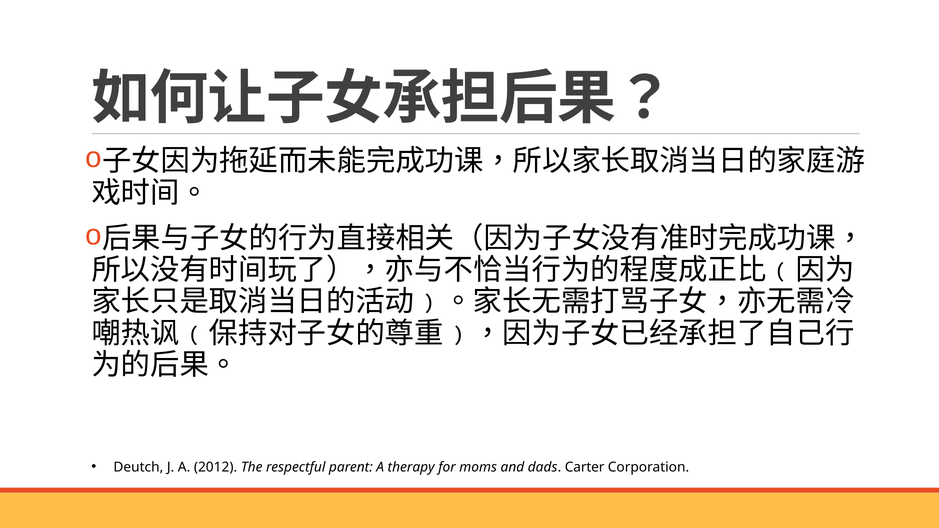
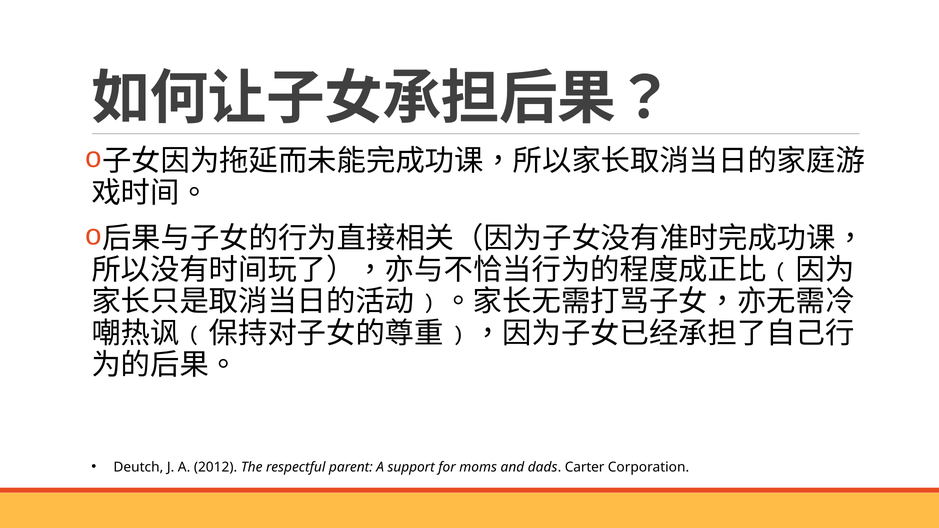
therapy: therapy -> support
